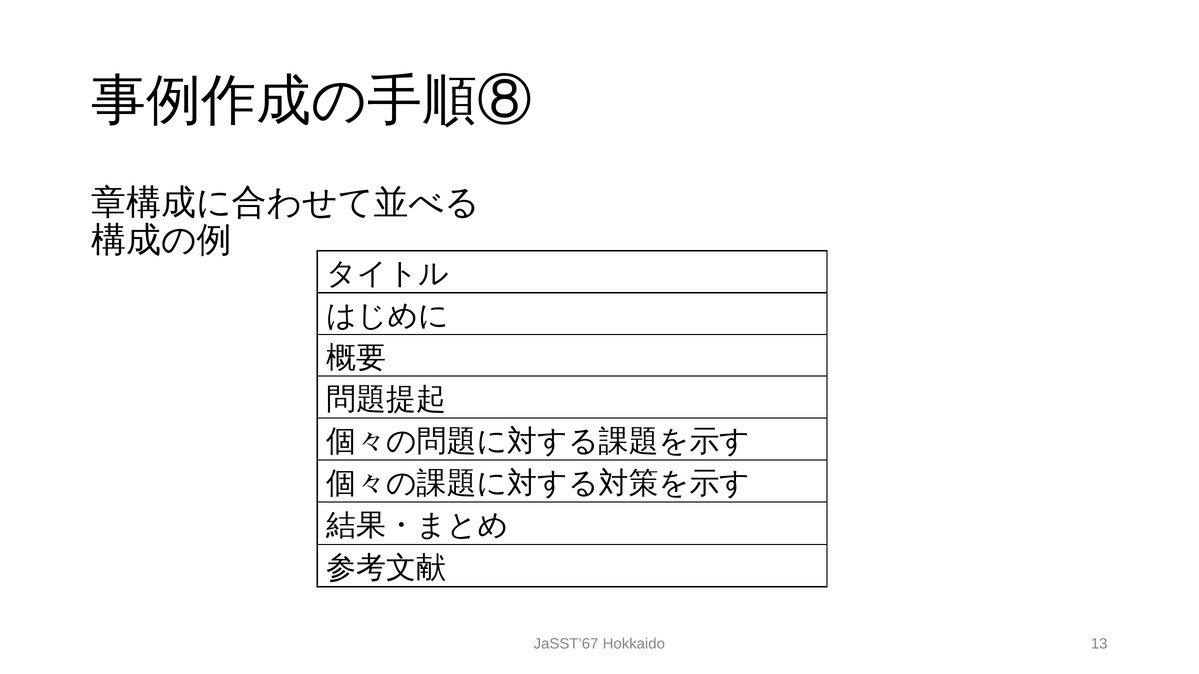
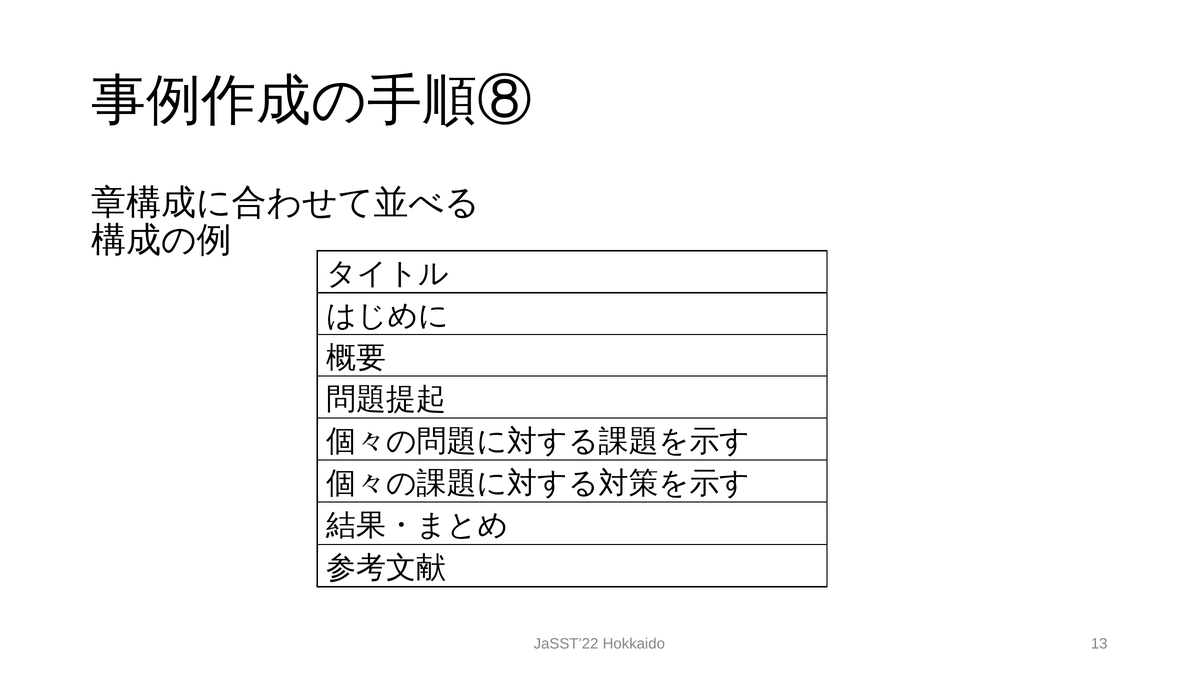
JaSST’67: JaSST’67 -> JaSST’22
